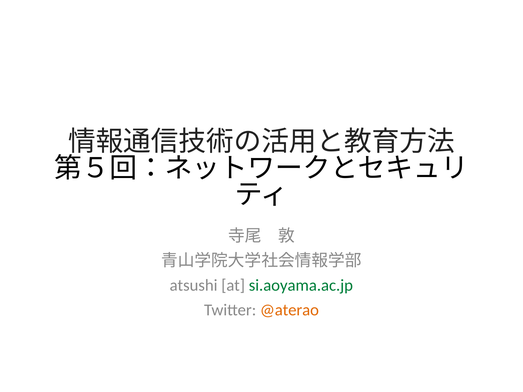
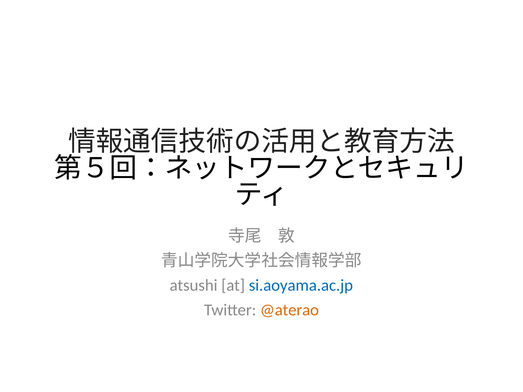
si.aoyama.ac.jp colour: green -> blue
